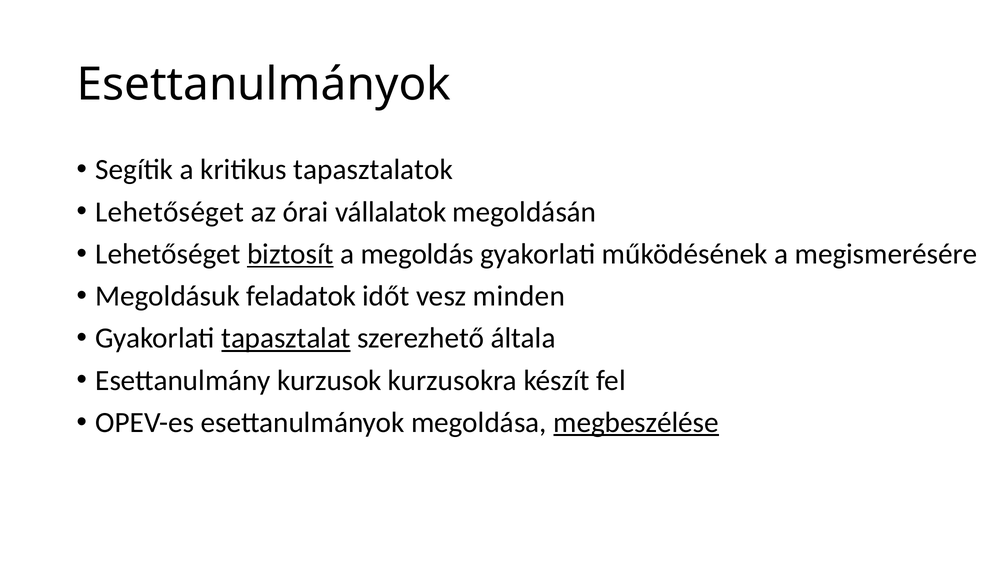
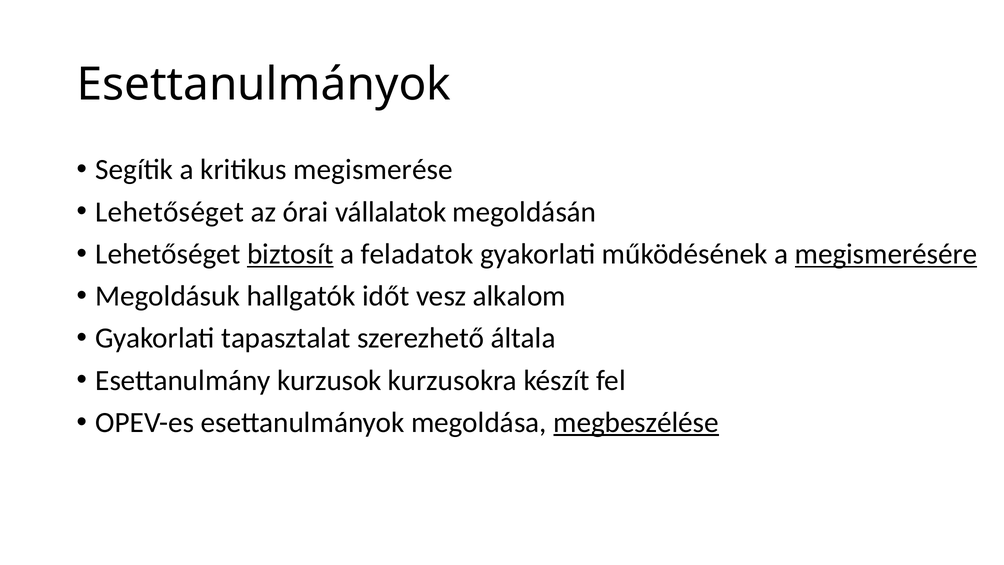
tapasztalatok: tapasztalatok -> megismerése
megoldás: megoldás -> feladatok
megismerésére underline: none -> present
feladatok: feladatok -> hallgatók
minden: minden -> alkalom
tapasztalat underline: present -> none
